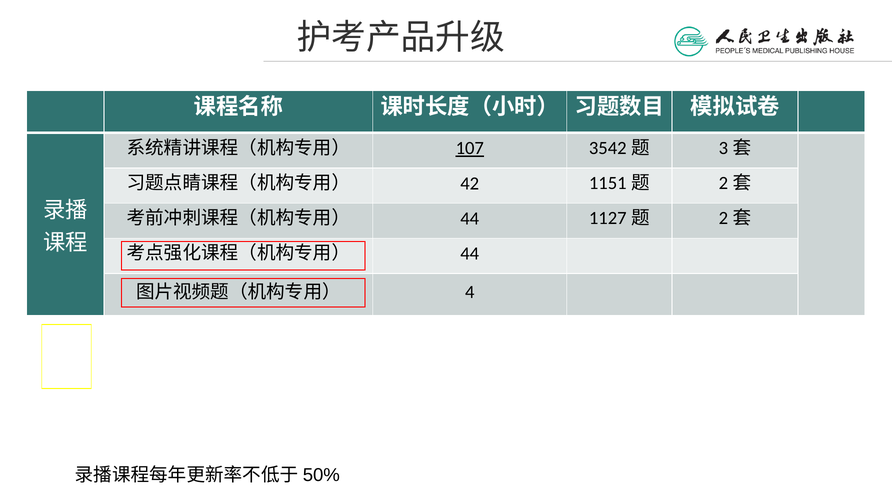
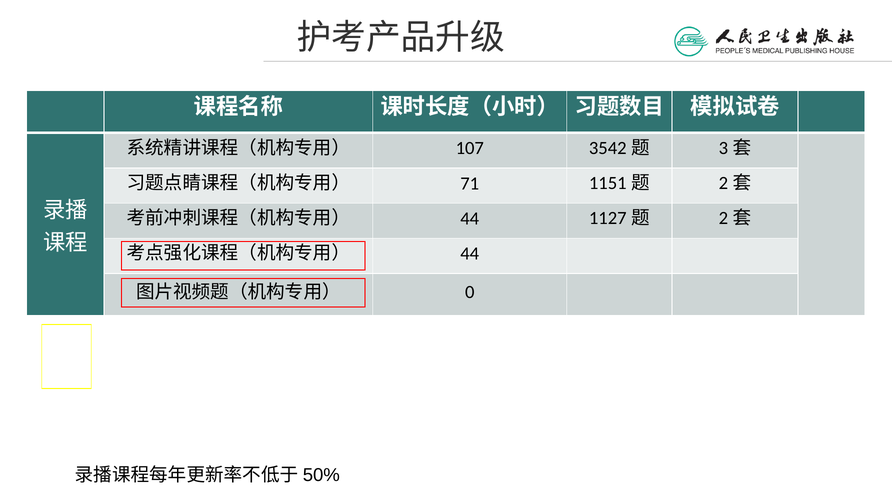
107 underline: present -> none
42: 42 -> 71
4: 4 -> 0
